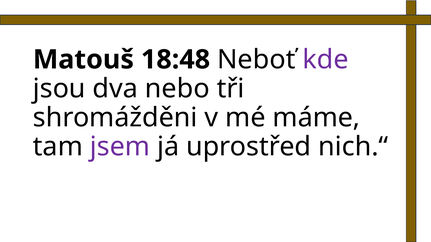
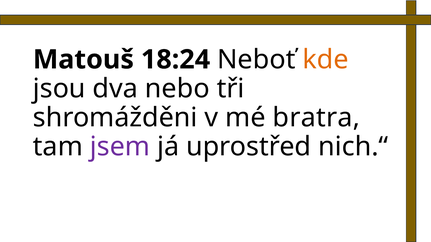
18:48: 18:48 -> 18:24
kde colour: purple -> orange
máme: máme -> bratra
